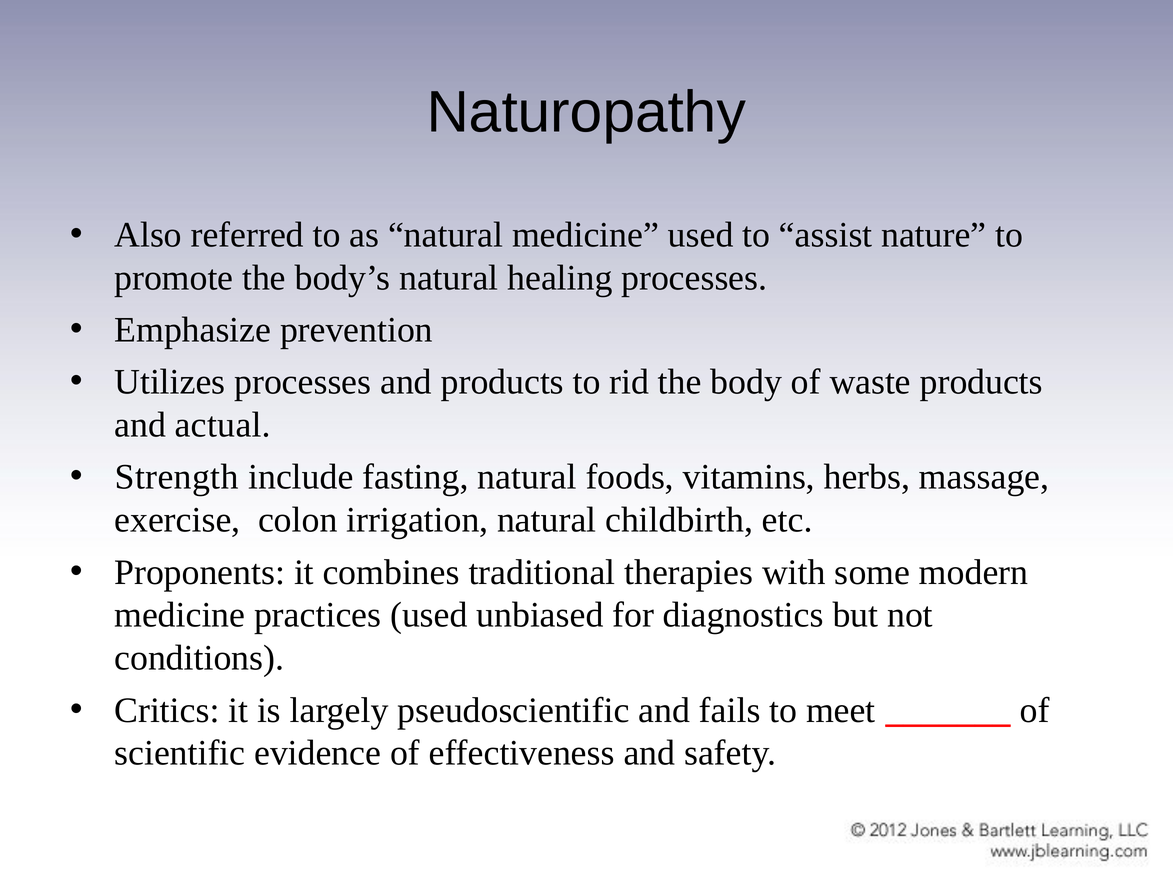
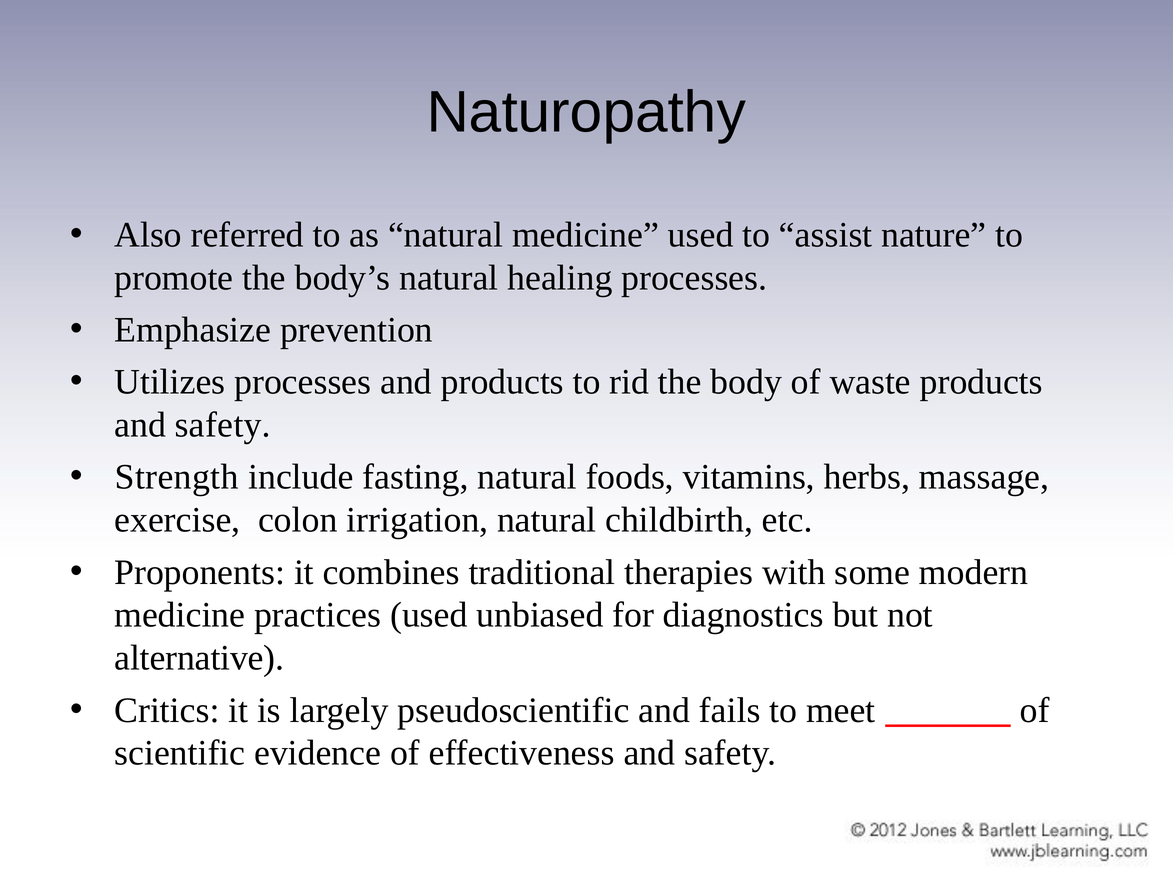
actual at (223, 425): actual -> safety
conditions: conditions -> alternative
